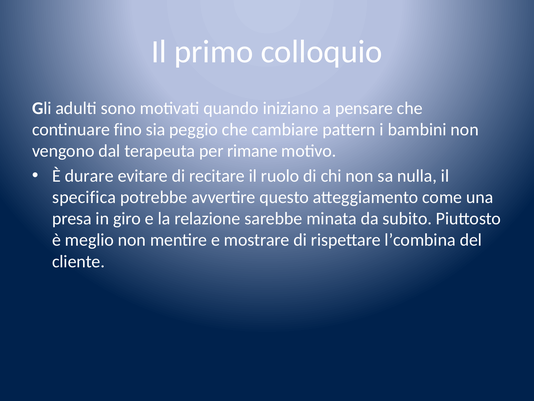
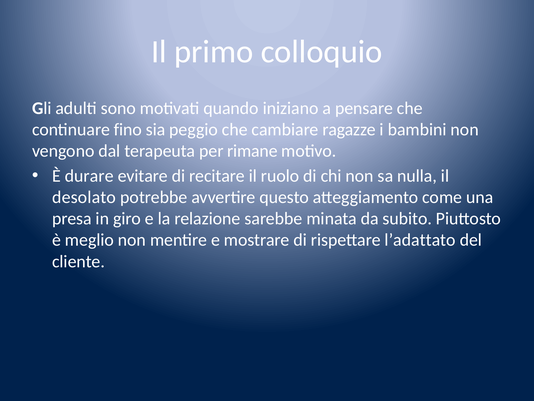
pattern: pattern -> ragazze
specifica: specifica -> desolato
l’combina: l’combina -> l’adattato
